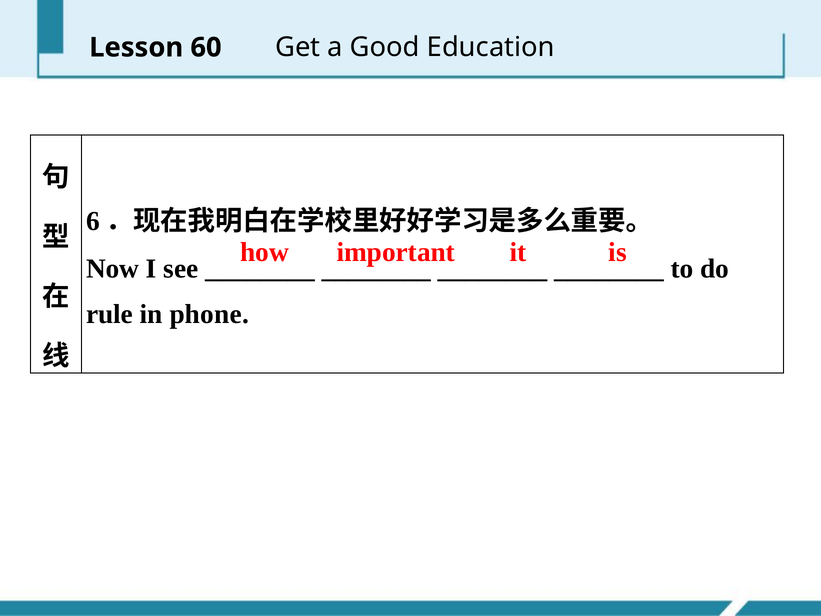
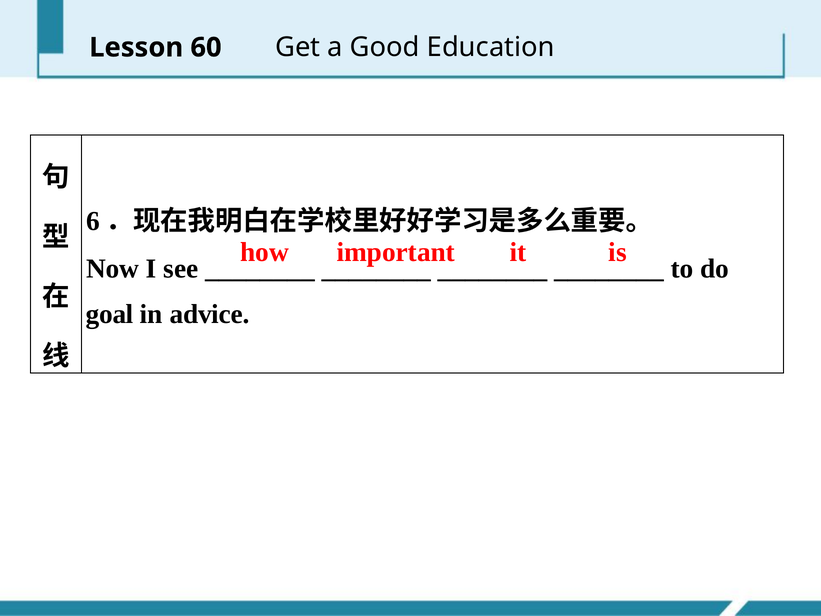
rule: rule -> goal
phone: phone -> advice
